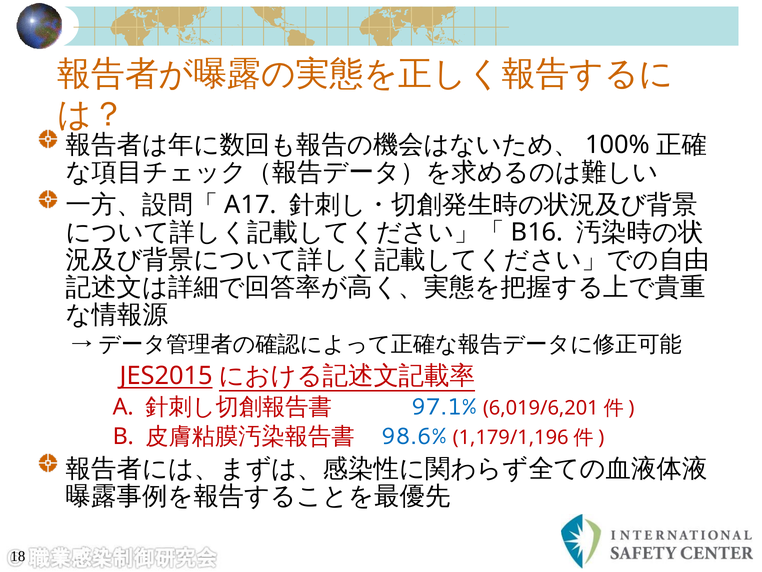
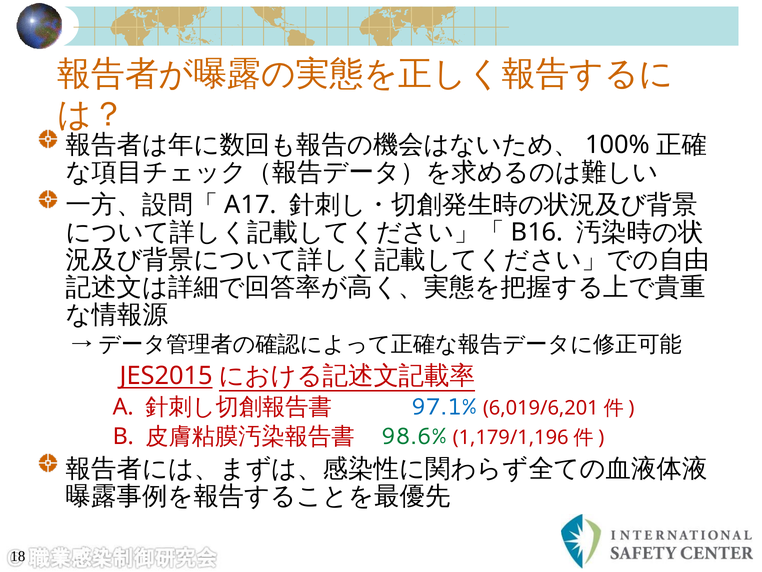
98.6% colour: blue -> green
